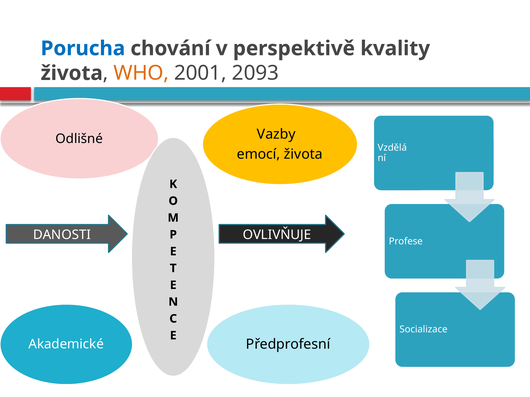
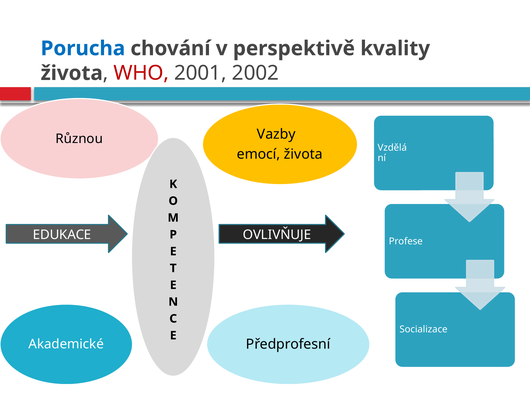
WHO colour: orange -> red
2093: 2093 -> 2002
Odlišné: Odlišné -> Různou
DANOSTI: DANOSTI -> EDUKACE
